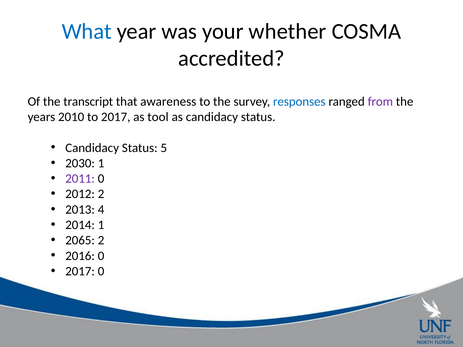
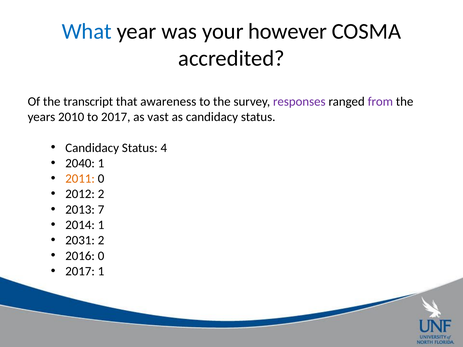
whether: whether -> however
responses colour: blue -> purple
tool: tool -> vast
5: 5 -> 4
2030: 2030 -> 2040
2011 colour: purple -> orange
4: 4 -> 7
2065: 2065 -> 2031
2017 0: 0 -> 1
